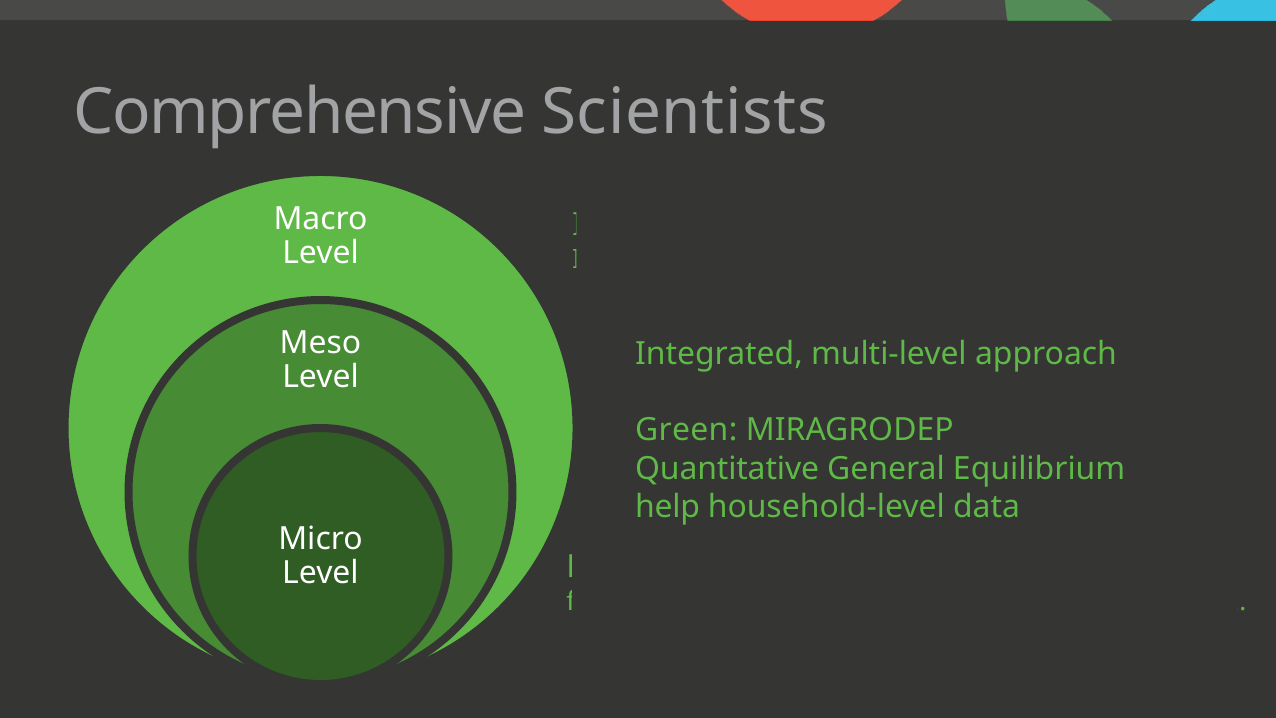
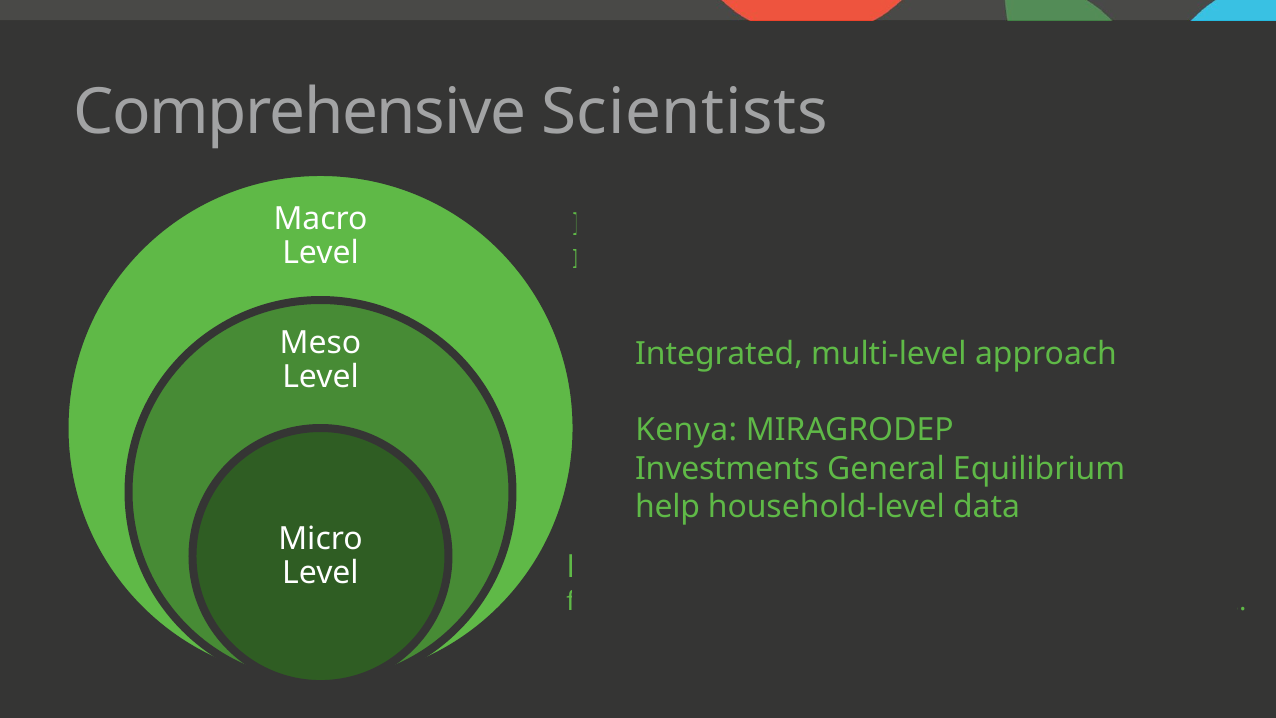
Green: Green -> Kenya
Quantitative: Quantitative -> Investments
